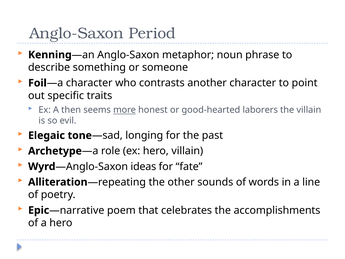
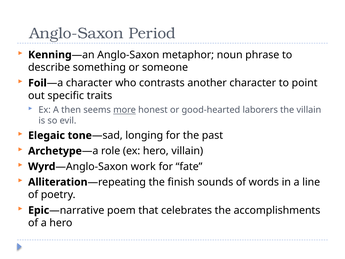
ideas: ideas -> work
other: other -> finish
